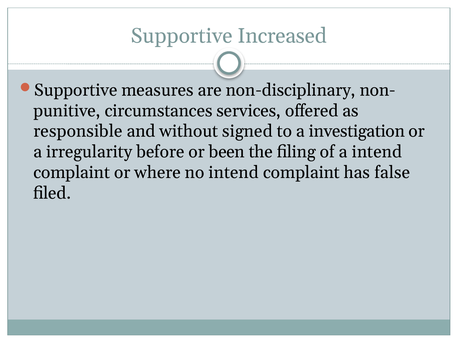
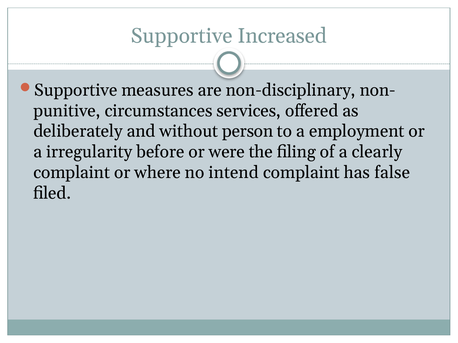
responsible: responsible -> deliberately
signed: signed -> person
investigation: investigation -> employment
been: been -> were
a intend: intend -> clearly
